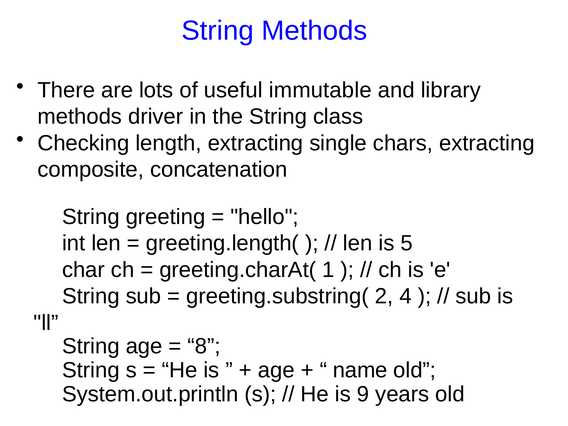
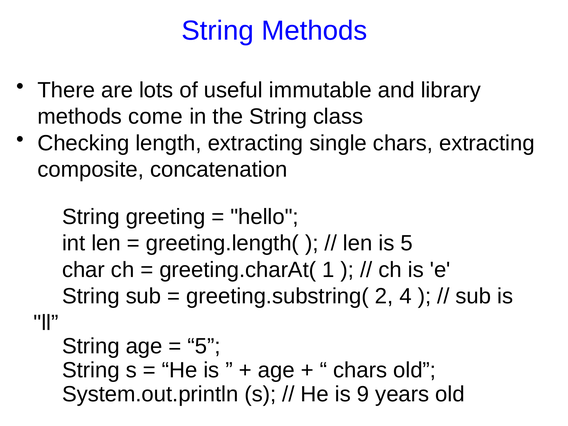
driver: driver -> come
8 at (204, 346): 8 -> 5
name at (360, 370): name -> chars
